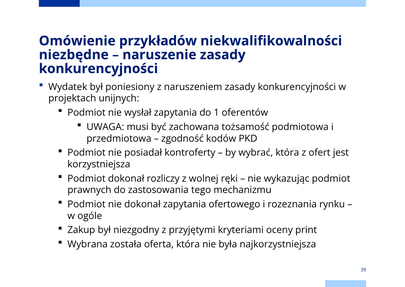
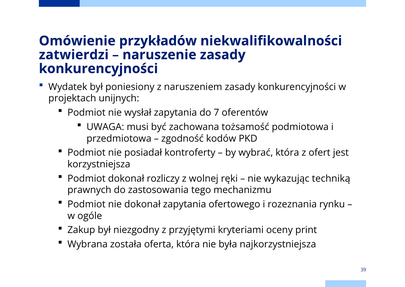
niezbędne: niezbędne -> zatwierdzi
1: 1 -> 7
wykazując podmiot: podmiot -> techniką
